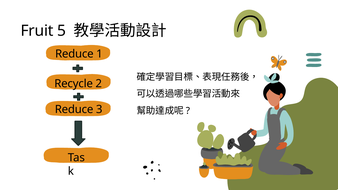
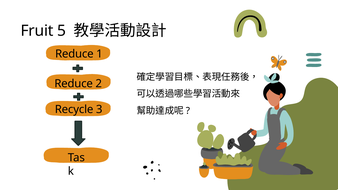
Recycle at (74, 84): Recycle -> Reduce
Reduce at (74, 110): Reduce -> Recycle
